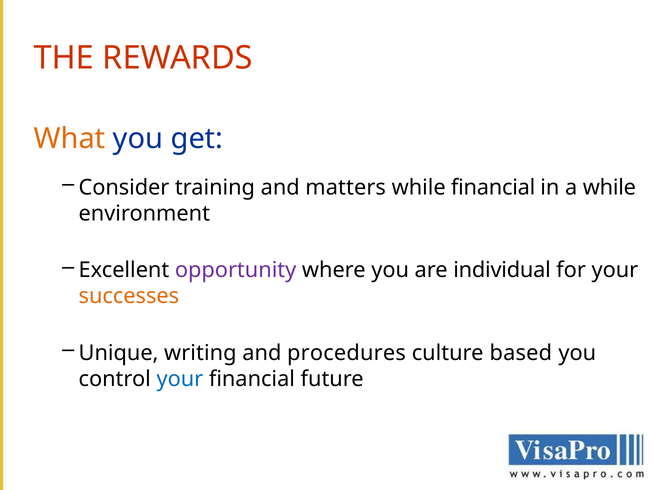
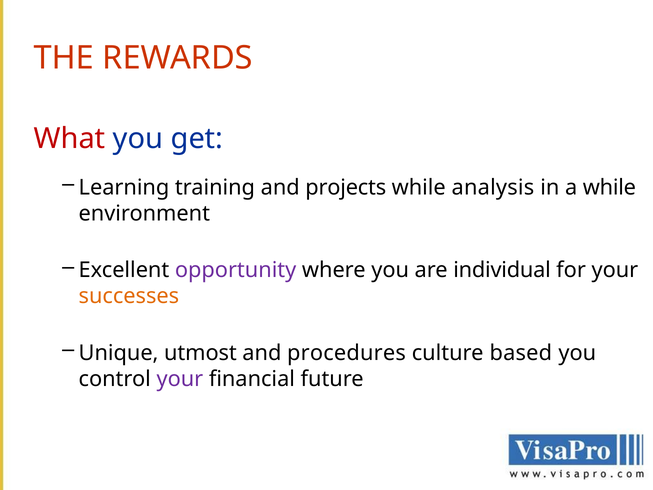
What colour: orange -> red
Consider: Consider -> Learning
matters: matters -> projects
while financial: financial -> analysis
writing: writing -> utmost
your at (180, 379) colour: blue -> purple
